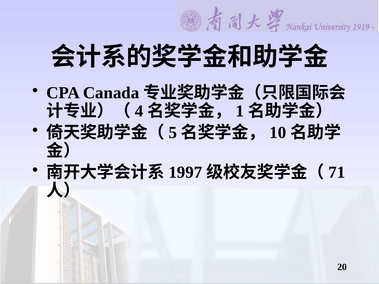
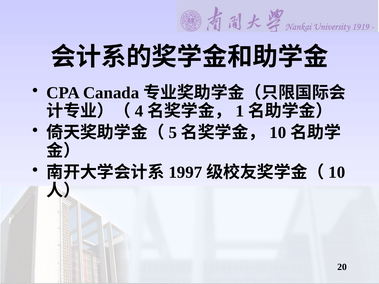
71 at (337, 173): 71 -> 10
